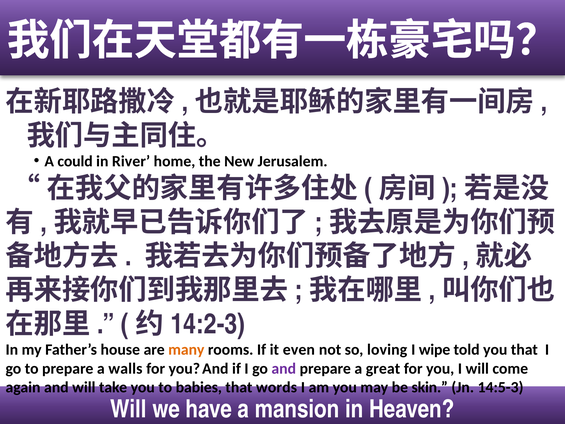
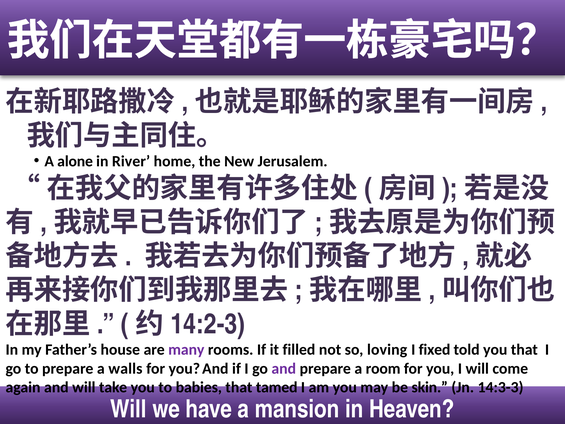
could: could -> alone
many colour: orange -> purple
even: even -> filled
wipe: wipe -> fixed
great: great -> room
words: words -> tamed
14:5-3: 14:5-3 -> 14:3-3
